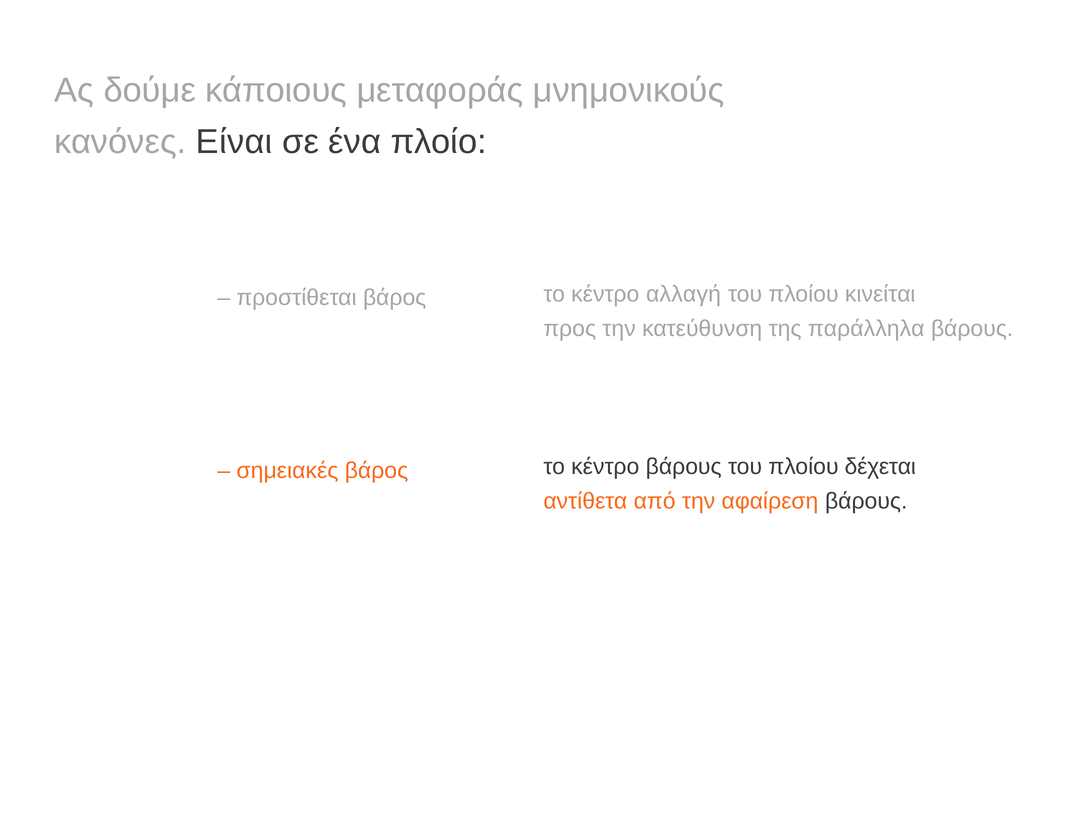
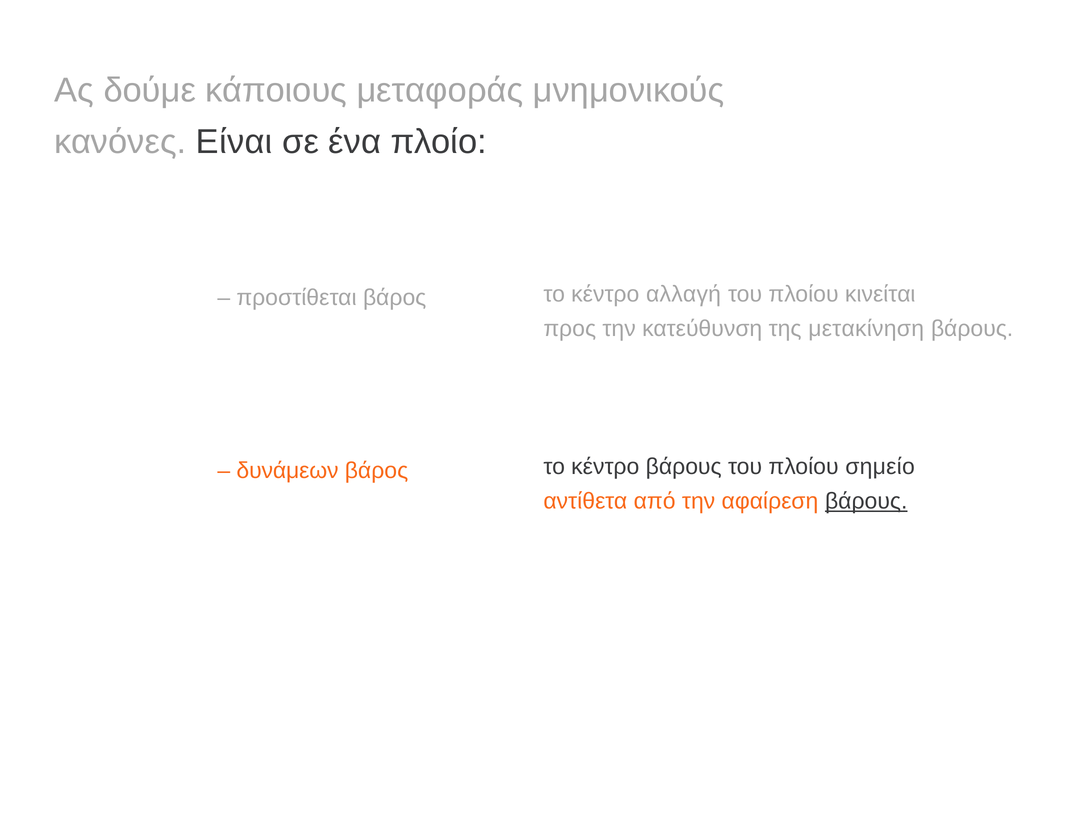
της παράλληλα: παράλληλα -> μετακίνηση
δέχεται: δέχεται -> σημείο
σημειακές: σημειακές -> δυνάμεων
βάρους at (866, 501) underline: none -> present
